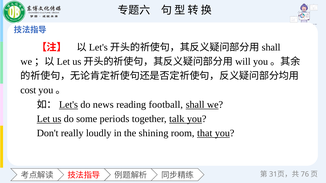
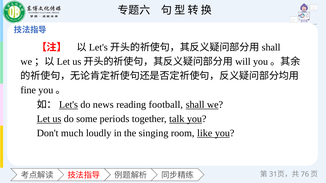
cost: cost -> fine
really: really -> much
shining: shining -> singing
that: that -> like
